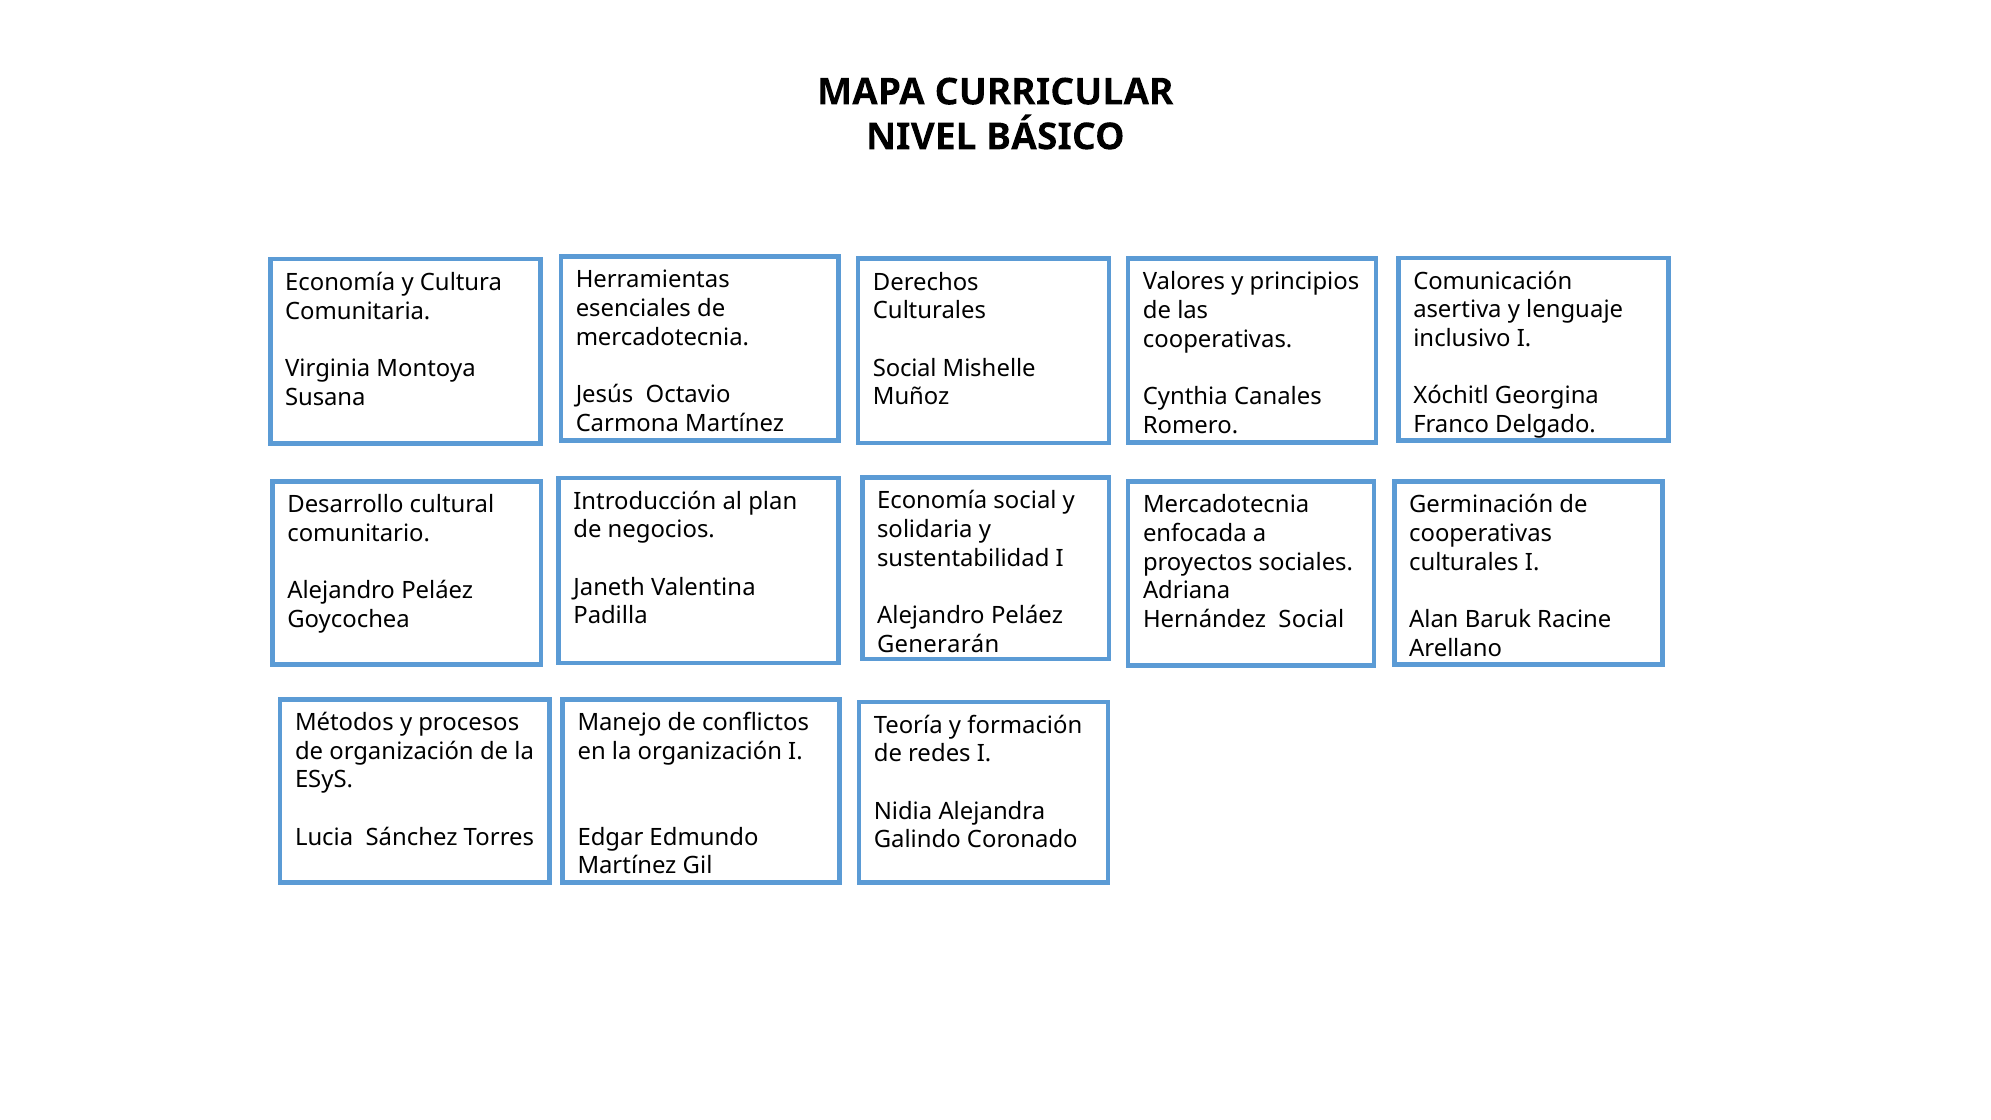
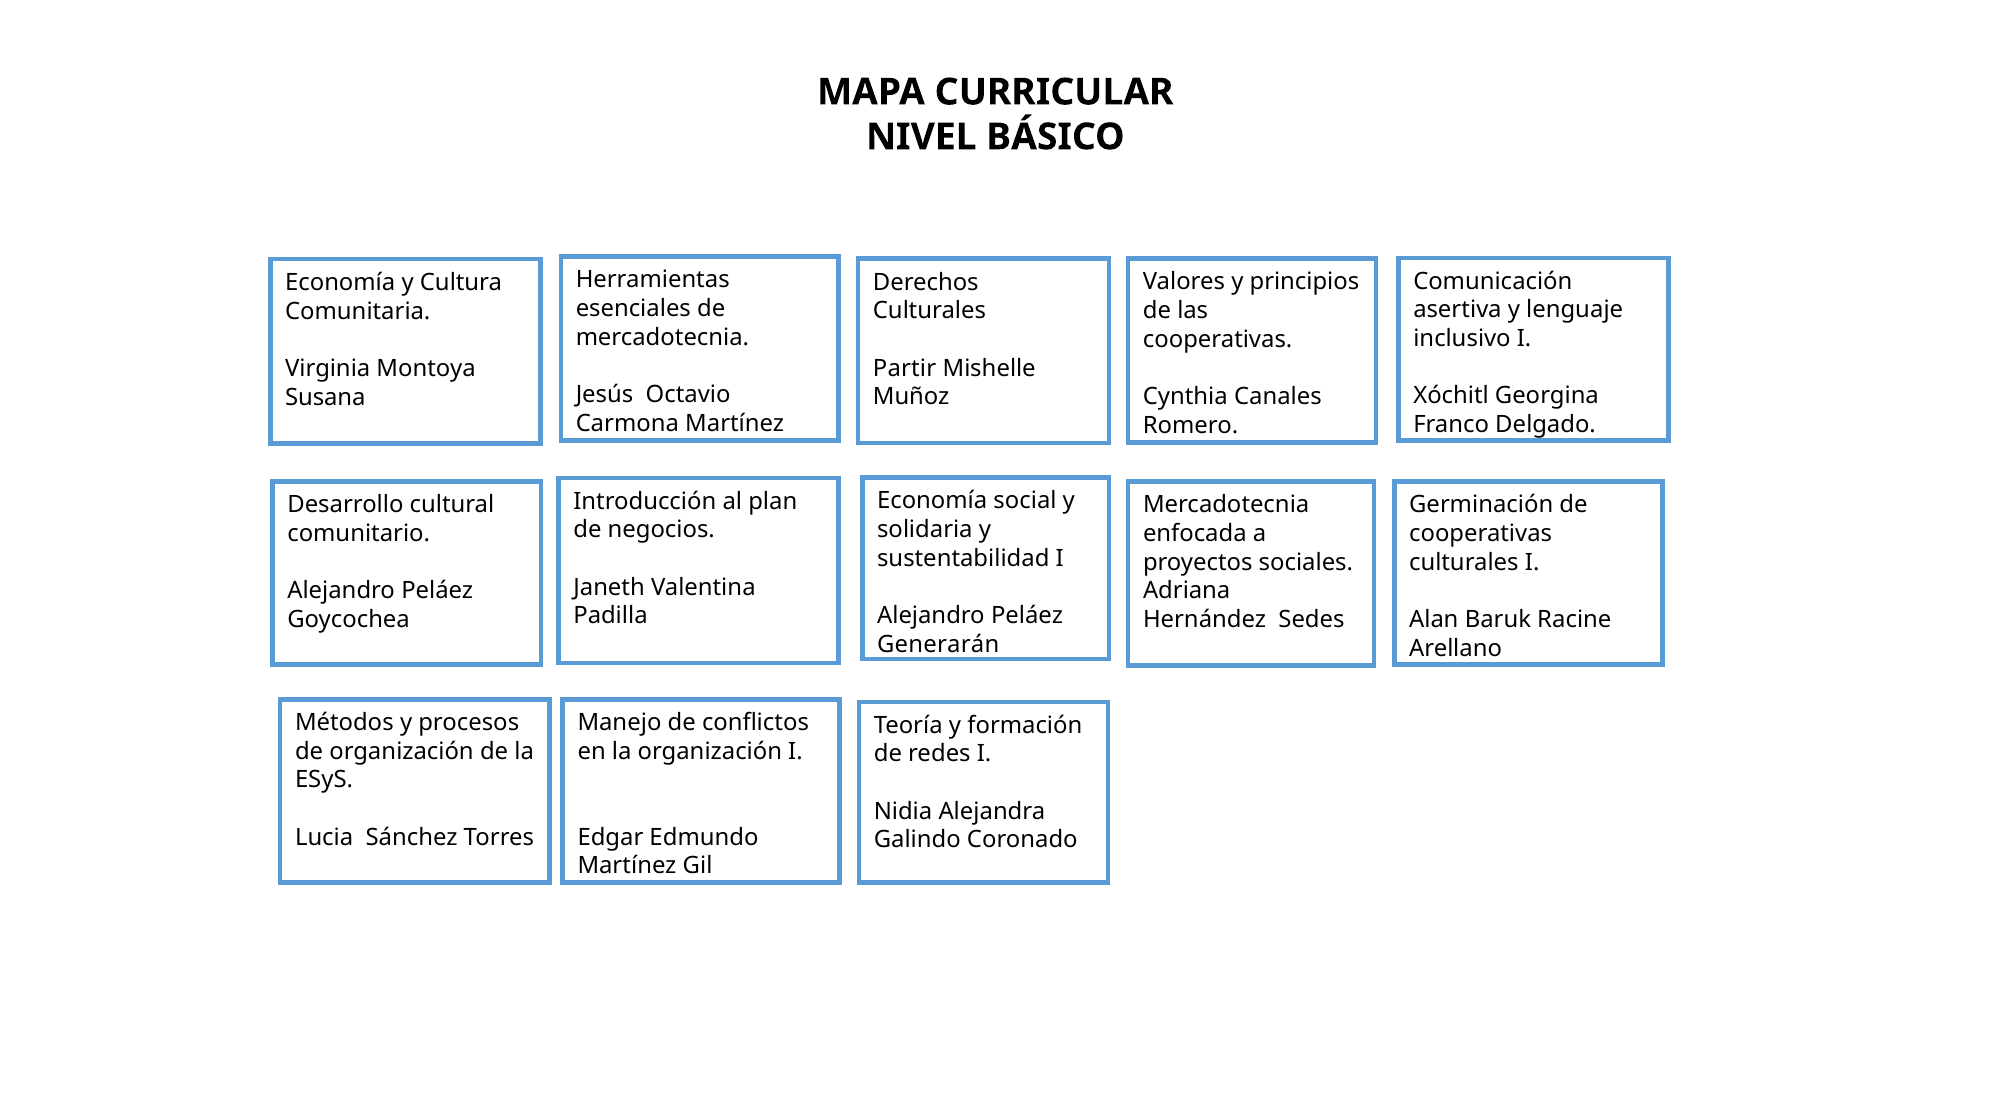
Social at (905, 368): Social -> Partir
Hernández Social: Social -> Sedes
